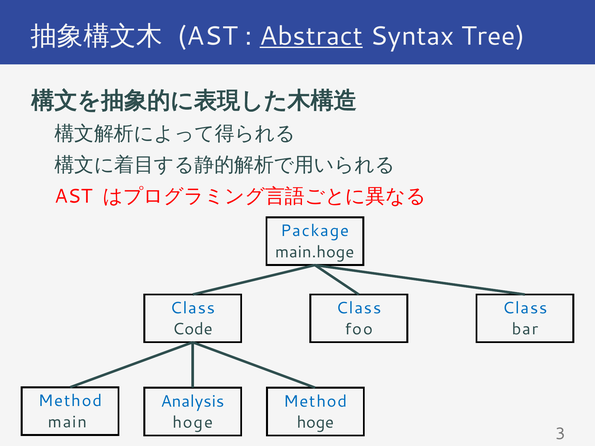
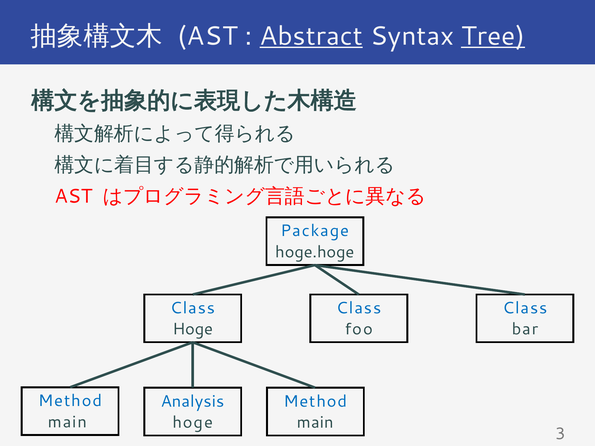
Tree underline: none -> present
main.hoge: main.hoge -> hoge.hoge
Code at (193, 329): Code -> Hoge
hoge at (315, 423): hoge -> main
